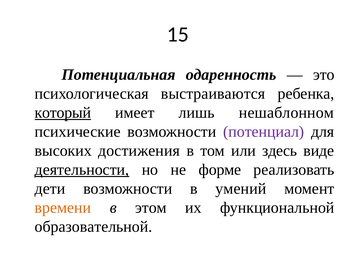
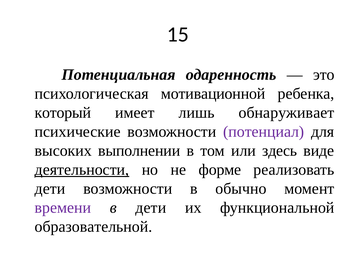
выстраиваются: выстраиваются -> мотивационной
который underline: present -> none
нешаблонном: нешаблонном -> обнаруживает
достижения: достижения -> выполнении
умений: умений -> обычно
времени colour: orange -> purple
в этом: этом -> дети
